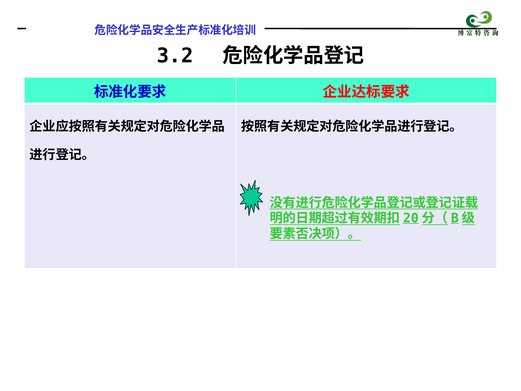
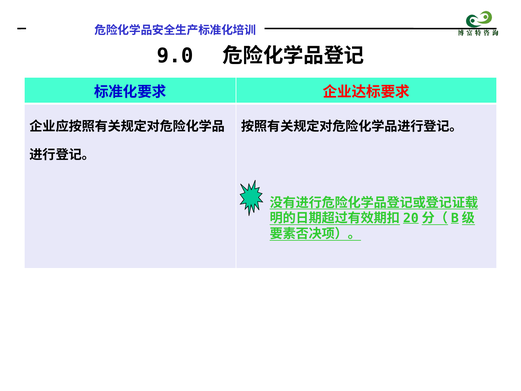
3.2: 3.2 -> 9.0
